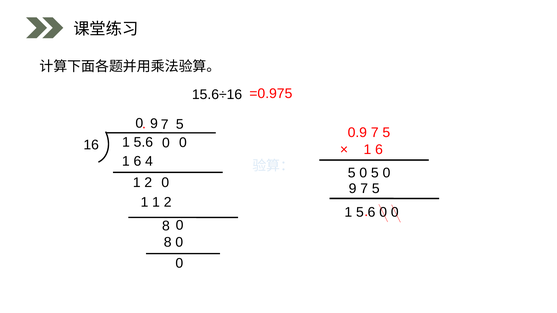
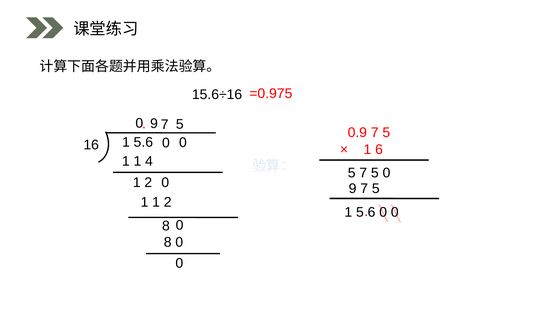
6 at (137, 162): 6 -> 1
0 at (363, 173): 0 -> 7
